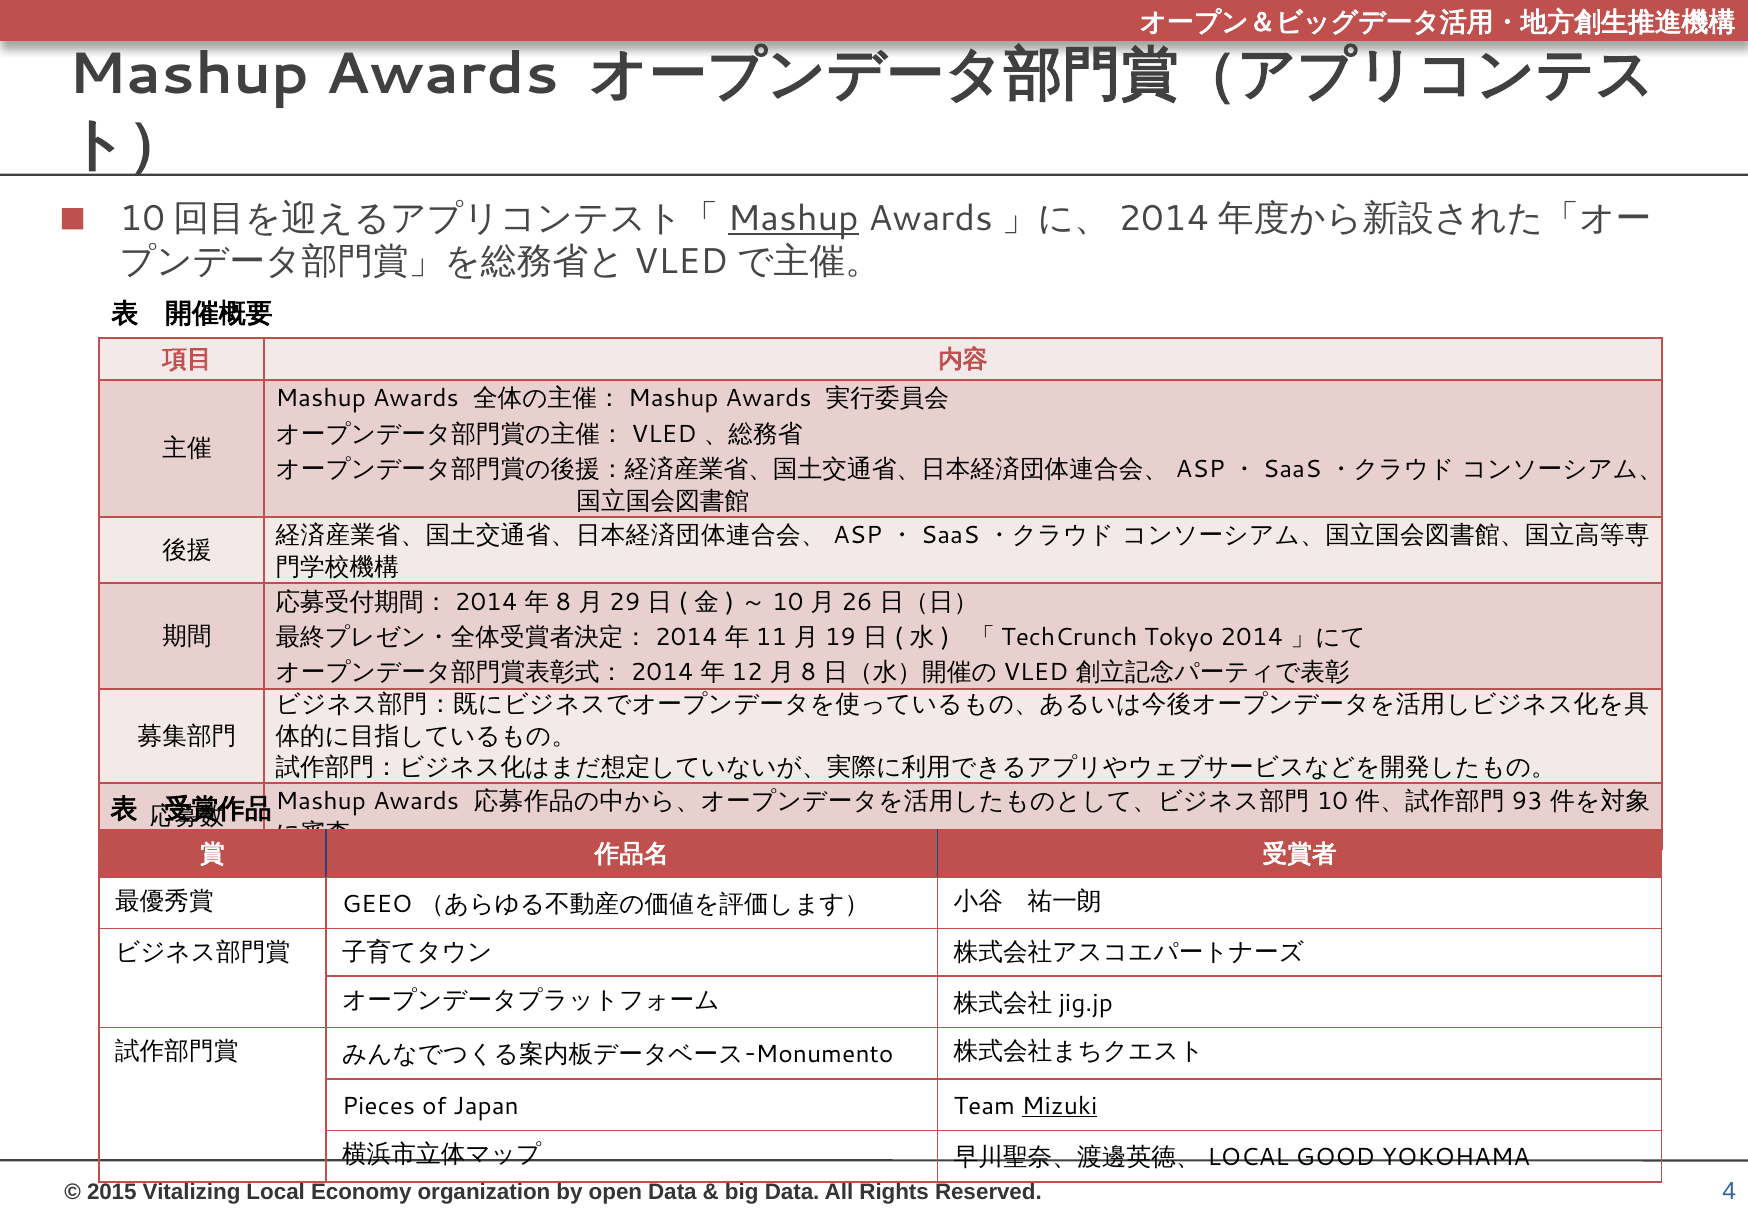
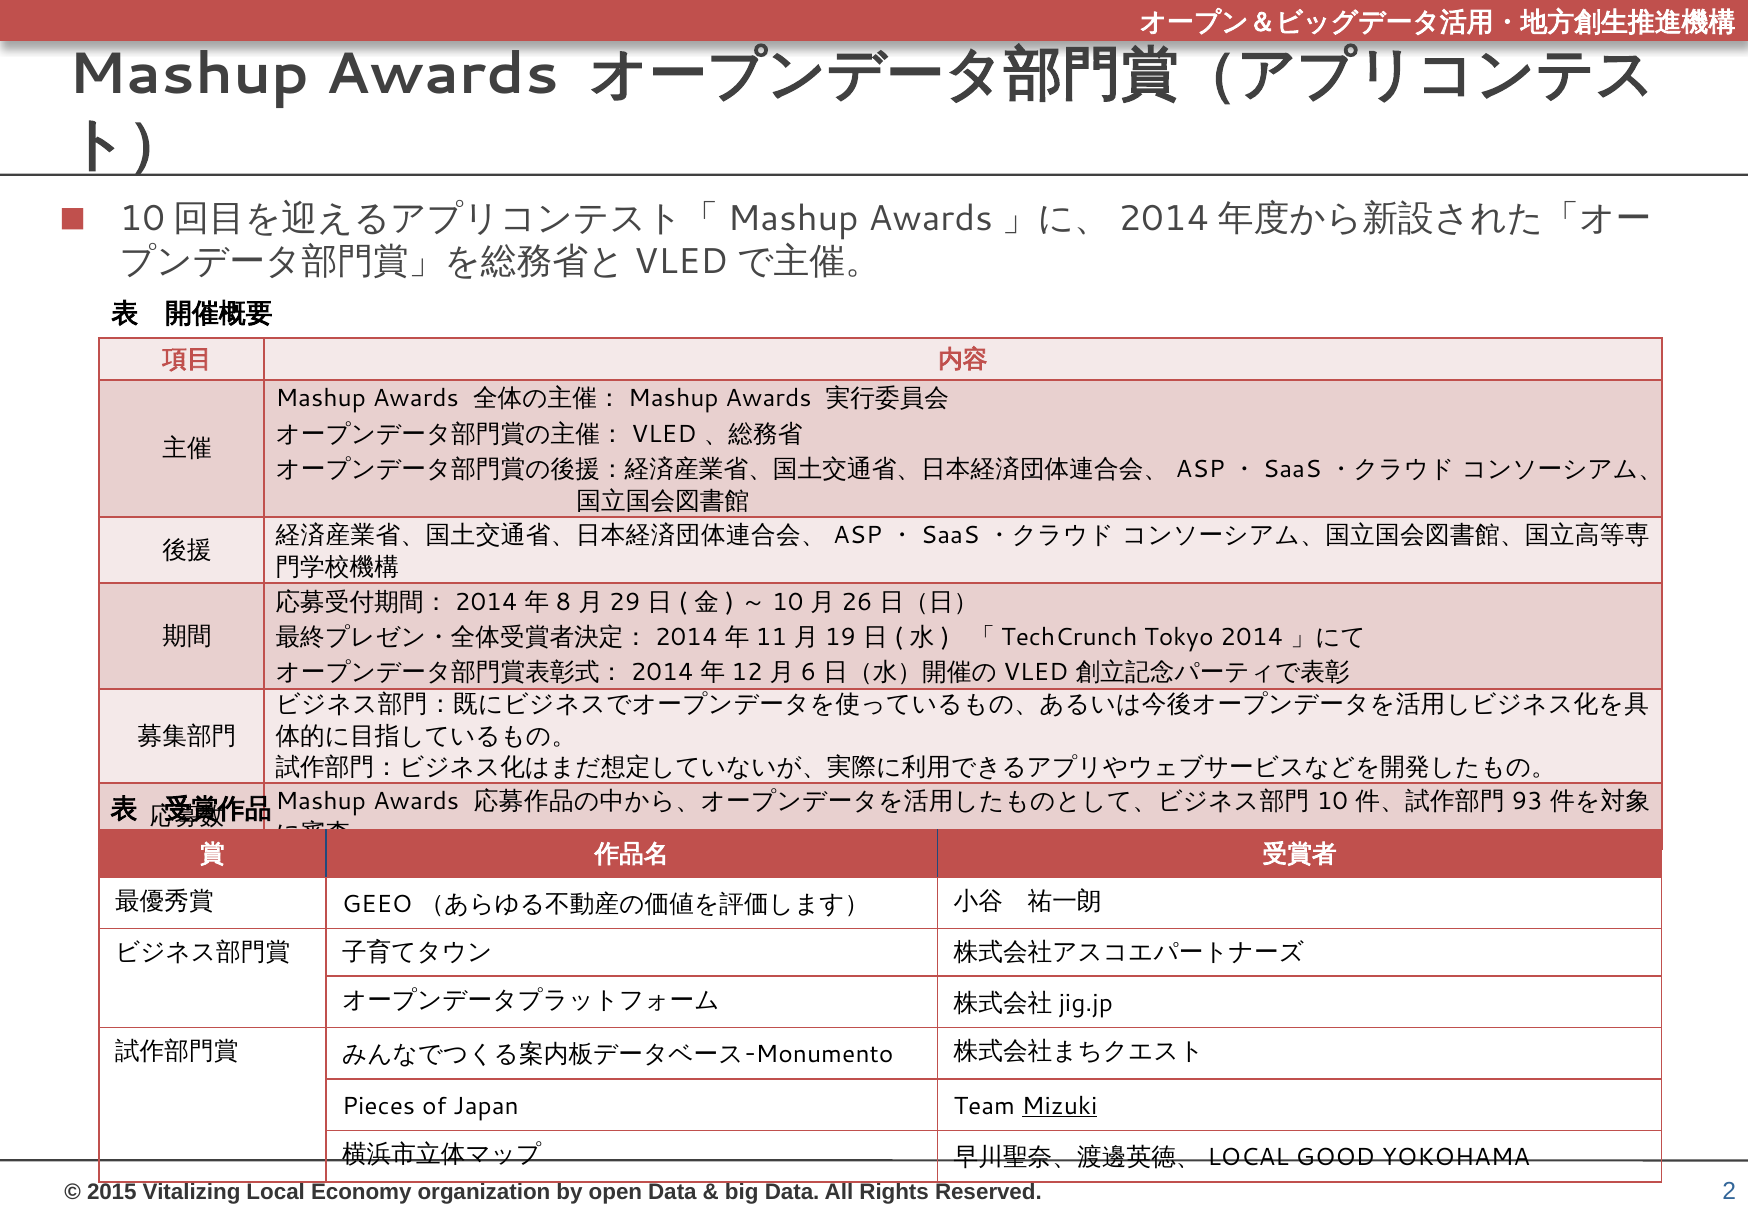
Mashup at (793, 219) underline: present -> none
8 at (808, 673): 8 -> 6
4: 4 -> 2
